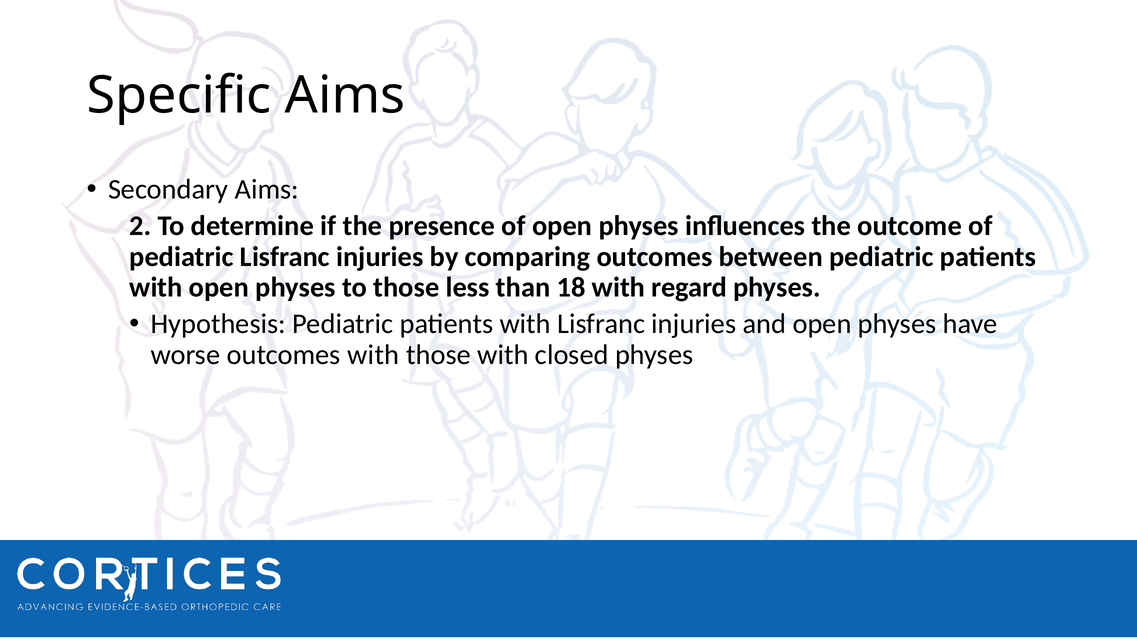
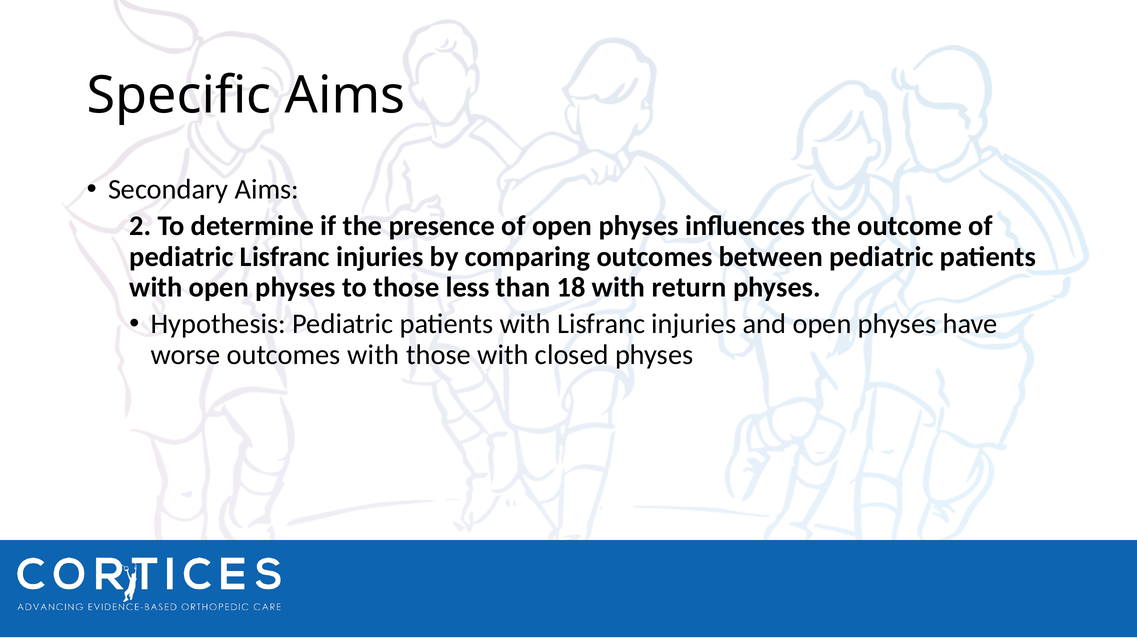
regard: regard -> return
